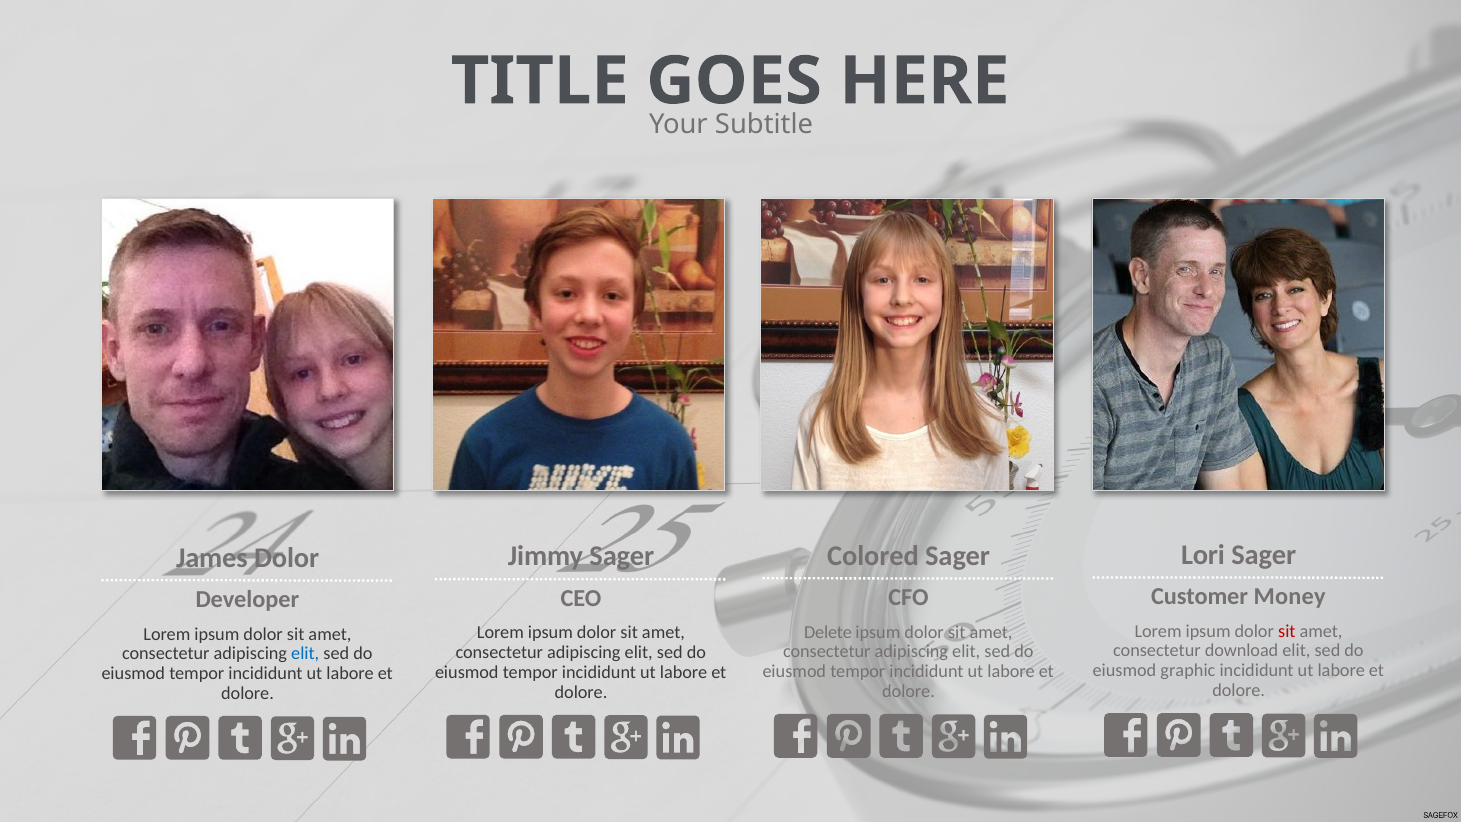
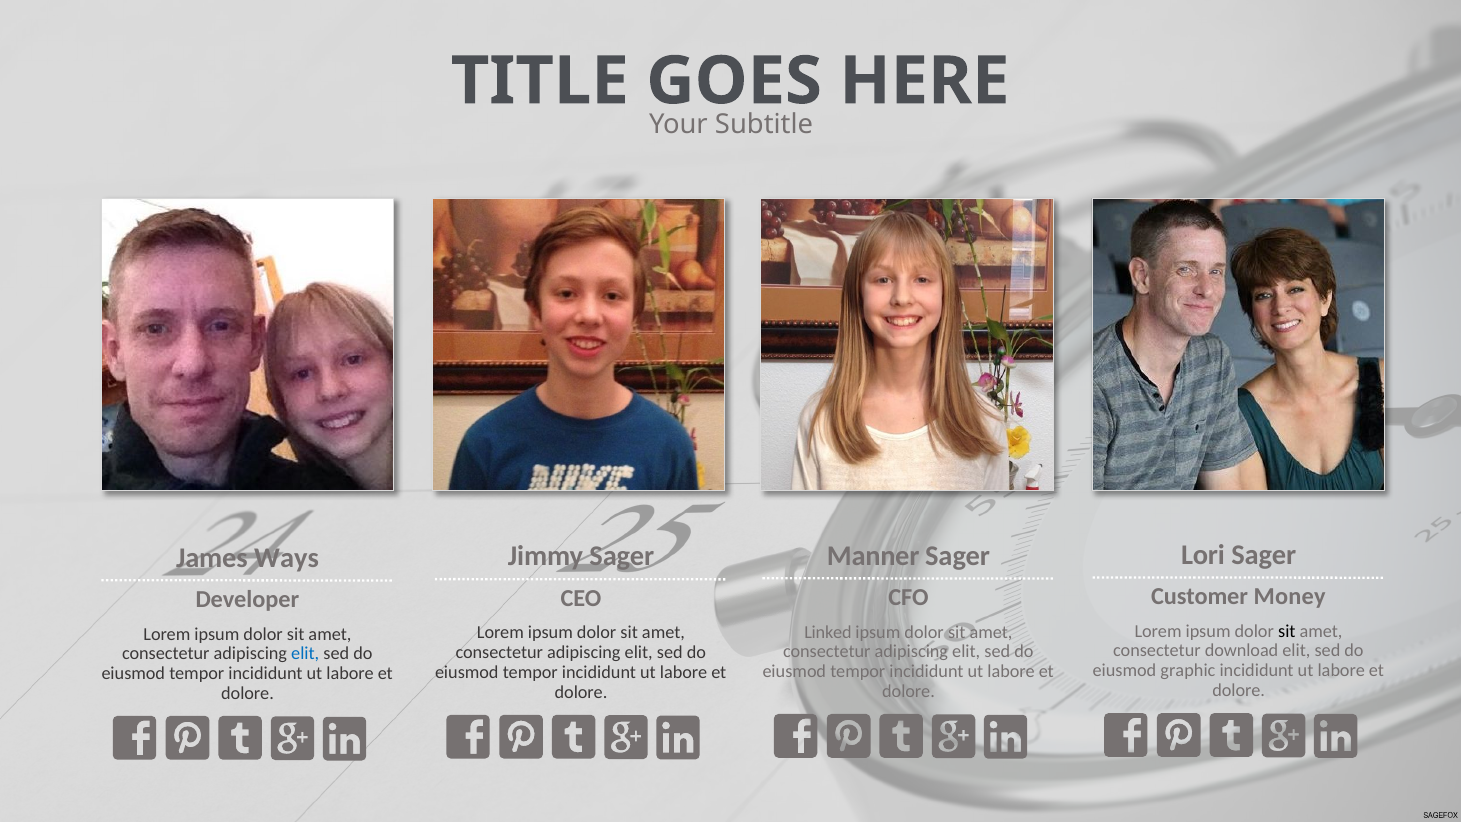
Colored: Colored -> Manner
James Dolor: Dolor -> Ways
sit at (1287, 631) colour: red -> black
Delete: Delete -> Linked
